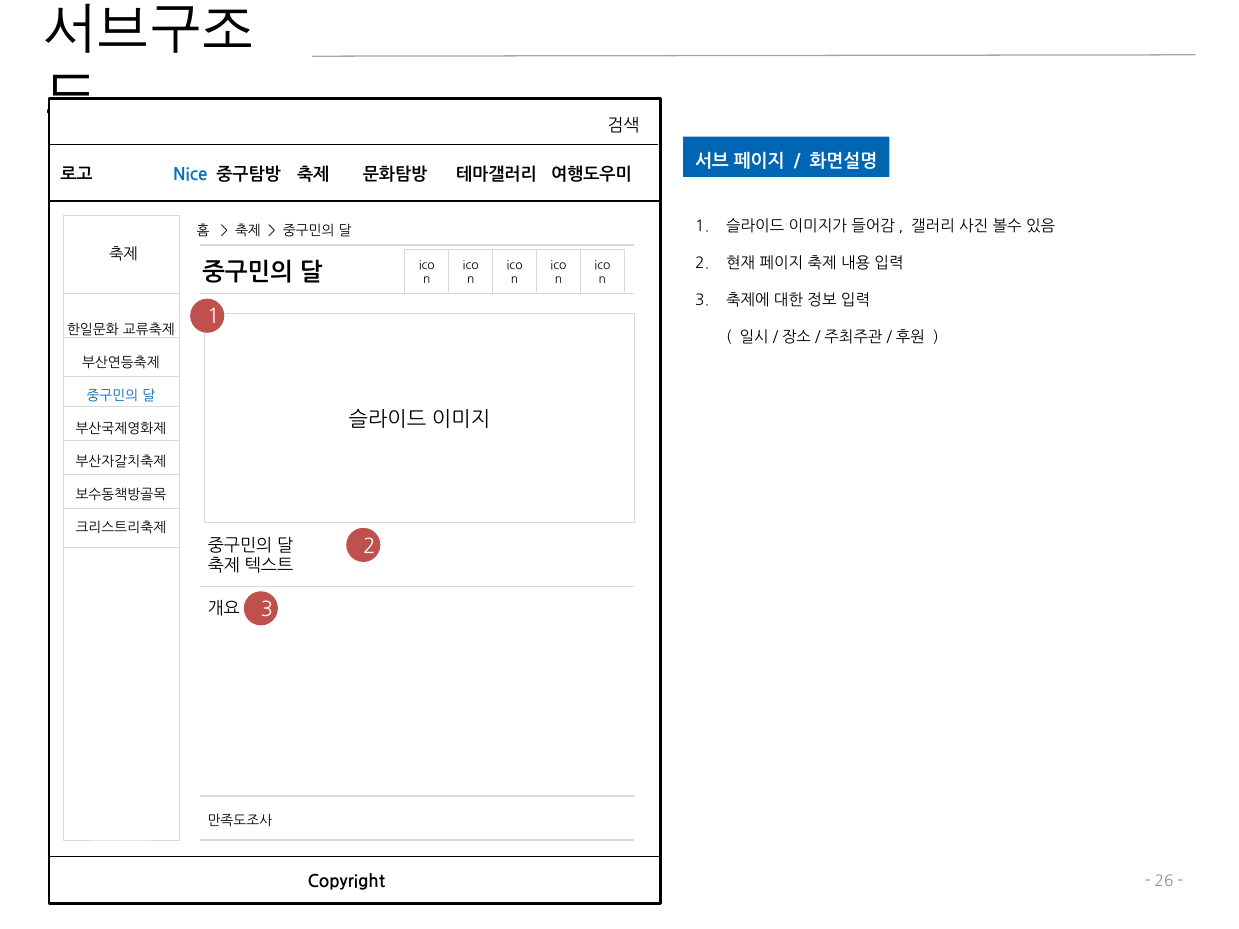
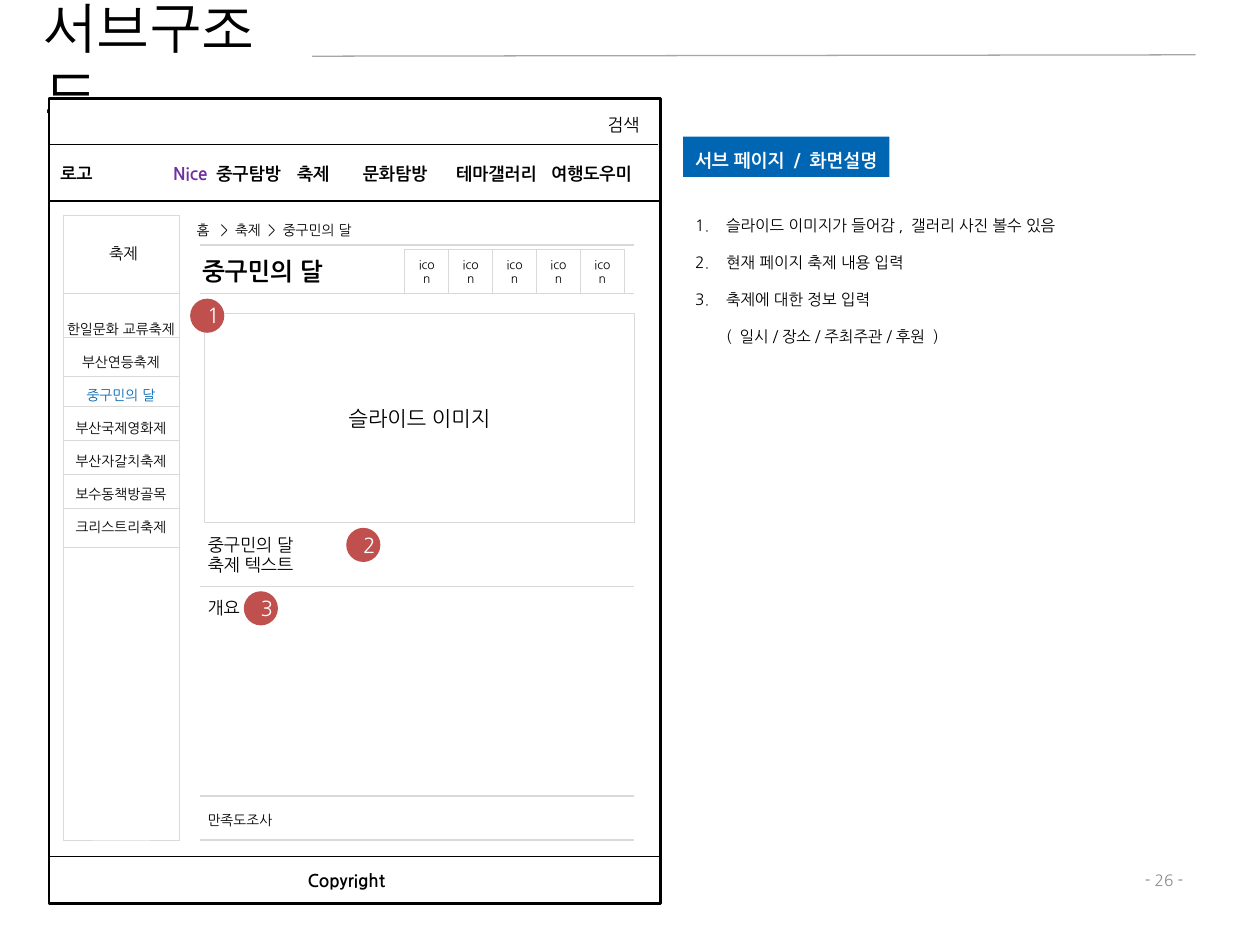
Nice colour: blue -> purple
